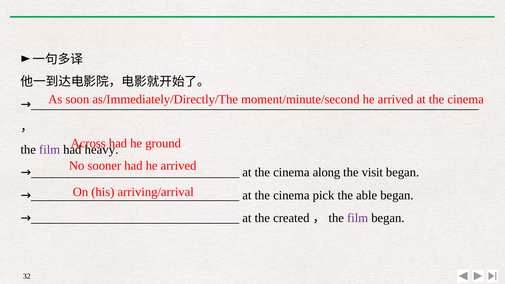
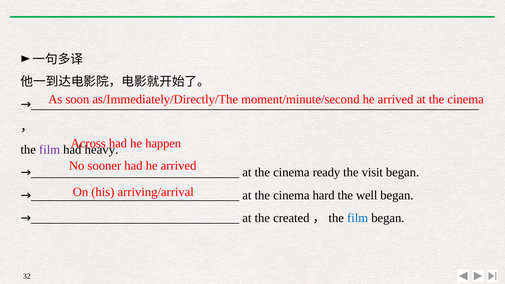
ground: ground -> happen
along: along -> ready
pick: pick -> hard
able: able -> well
film at (358, 218) colour: purple -> blue
